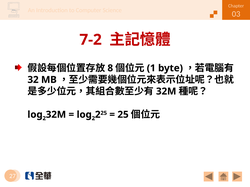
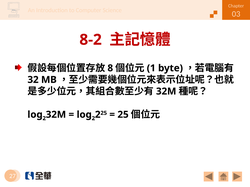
7-2: 7-2 -> 8-2
